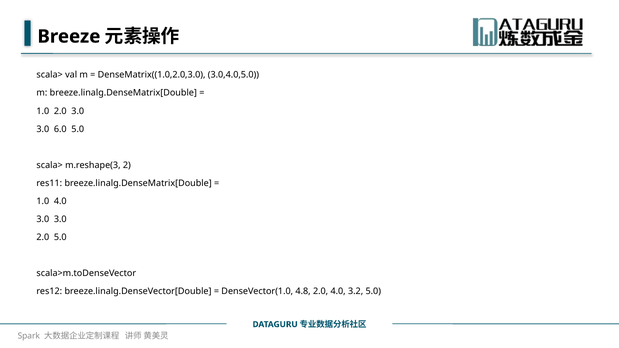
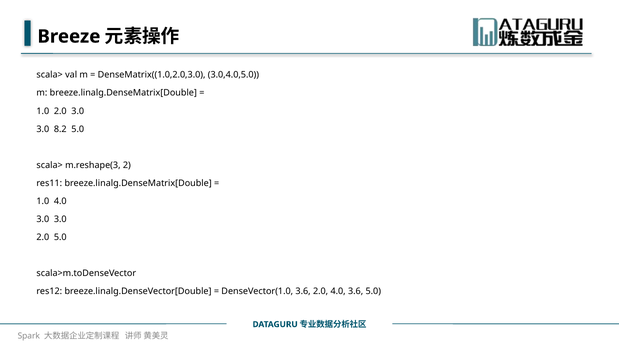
6.0: 6.0 -> 8.2
DenseVector(1.0 4.8: 4.8 -> 3.6
4.0 3.2: 3.2 -> 3.6
